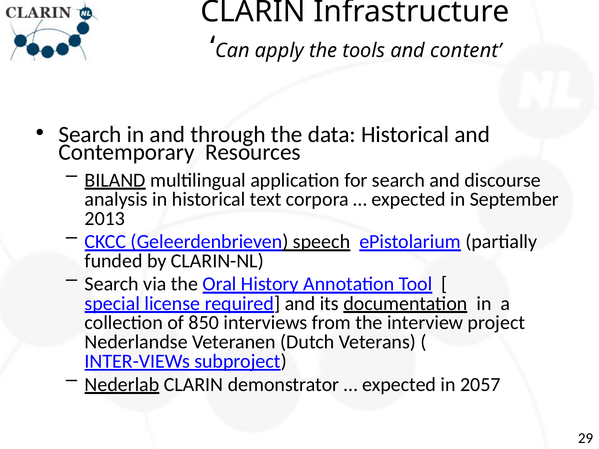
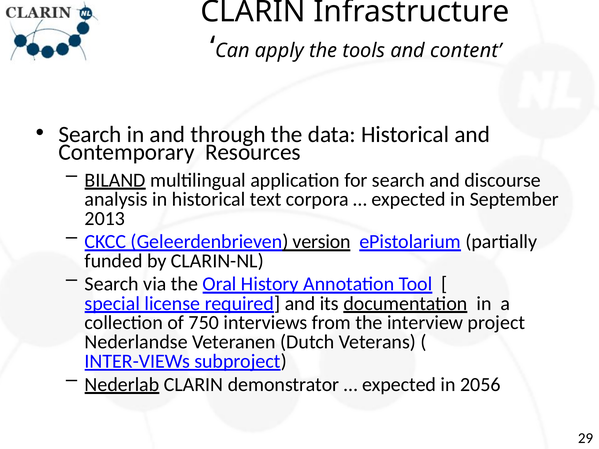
speech: speech -> version
850: 850 -> 750
2057: 2057 -> 2056
